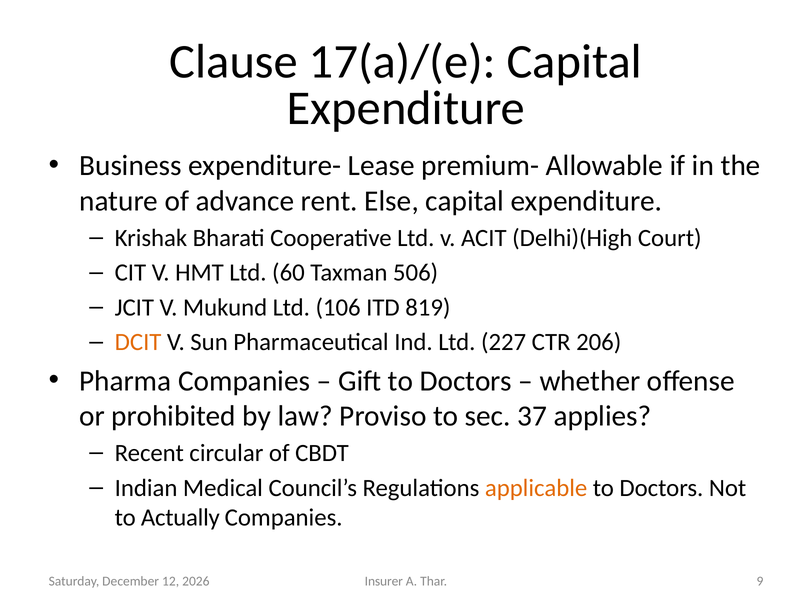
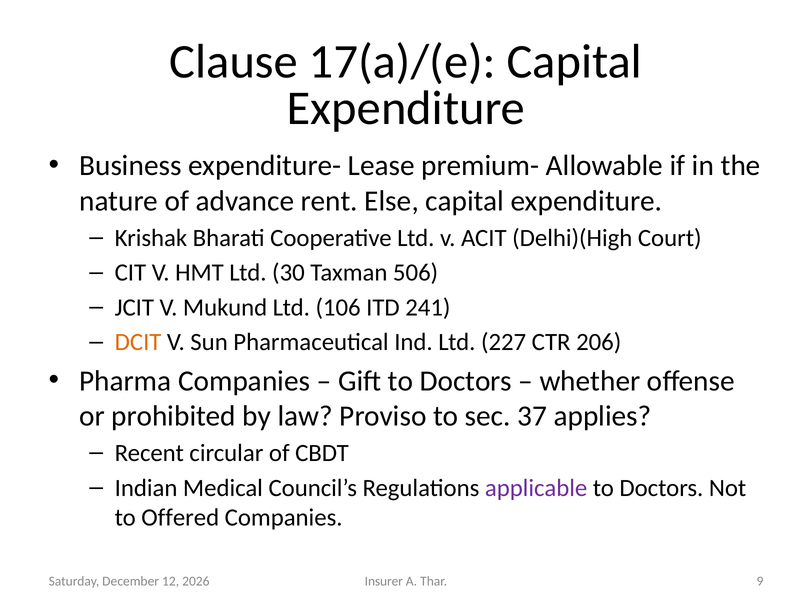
60: 60 -> 30
819: 819 -> 241
applicable colour: orange -> purple
Actually: Actually -> Offered
